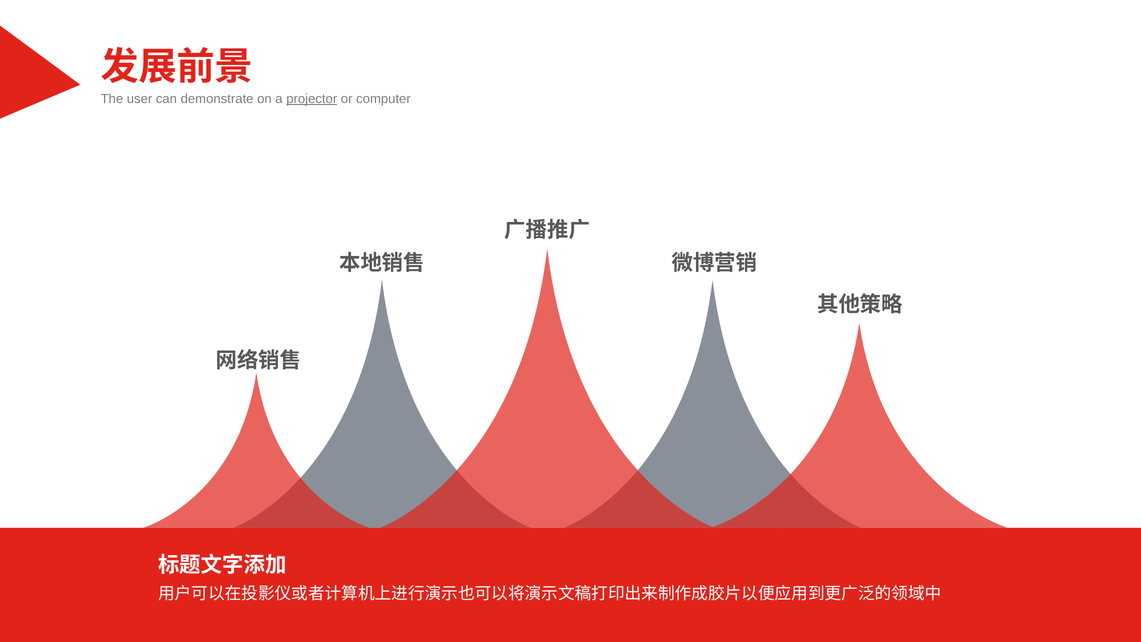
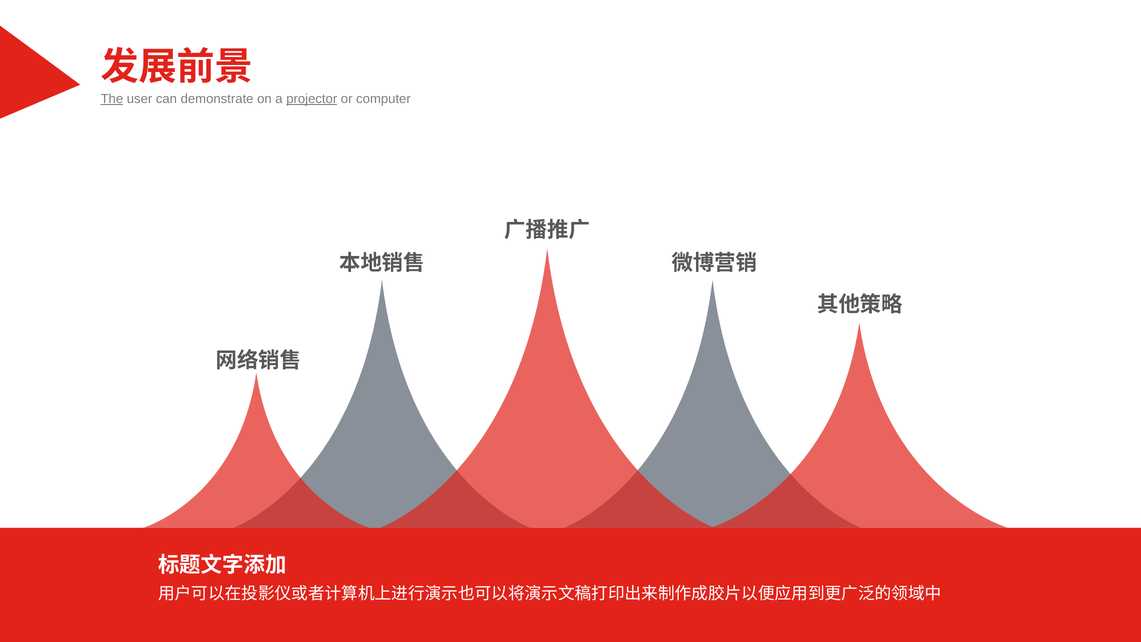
The underline: none -> present
